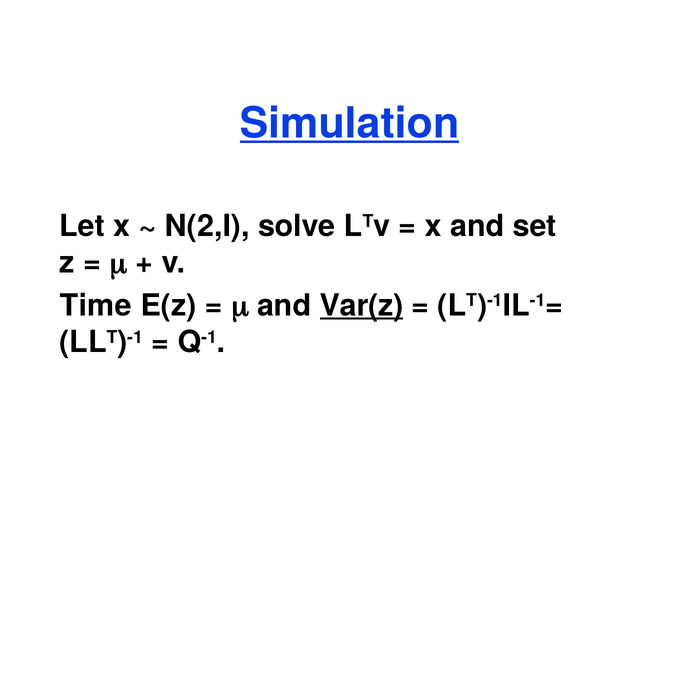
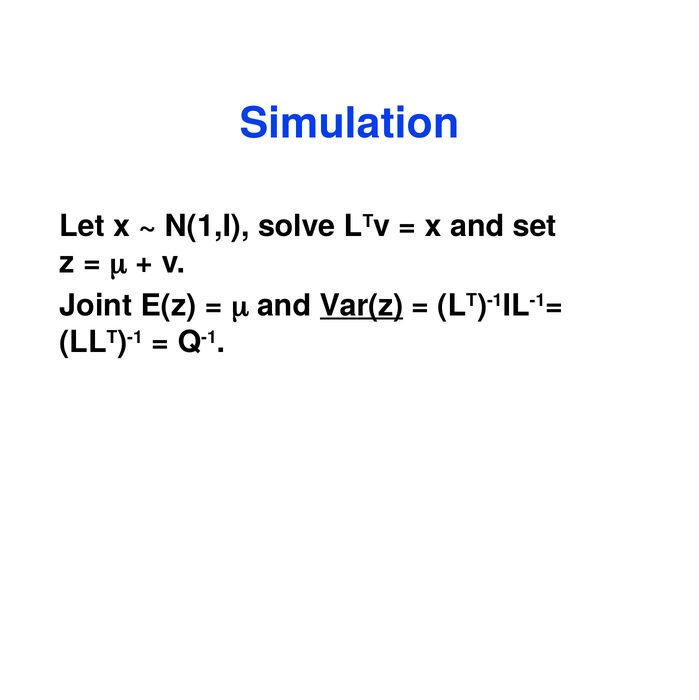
Simulation underline: present -> none
N(2,I: N(2,I -> N(1,I
Time: Time -> Joint
